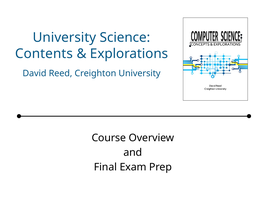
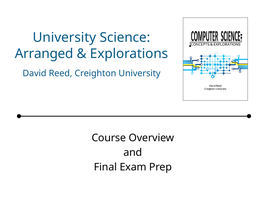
Contents: Contents -> Arranged
